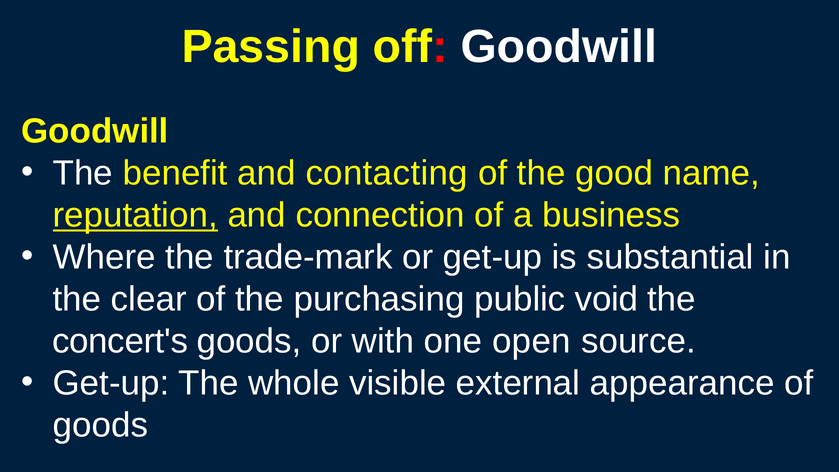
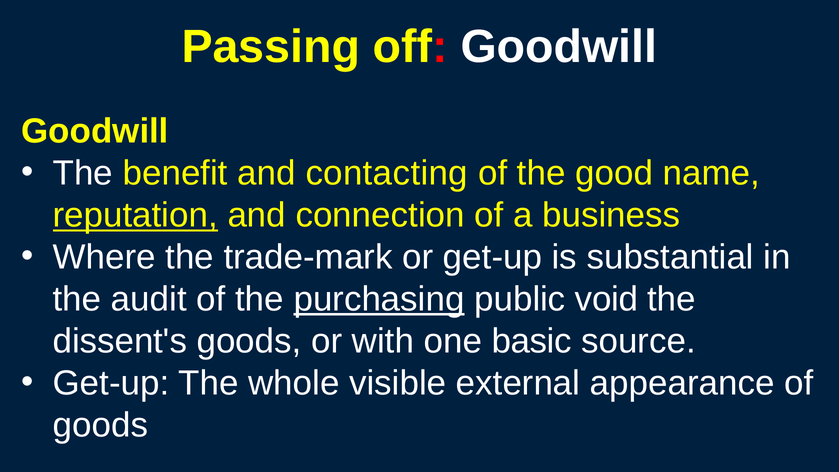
clear: clear -> audit
purchasing underline: none -> present
concert's: concert's -> dissent's
open: open -> basic
